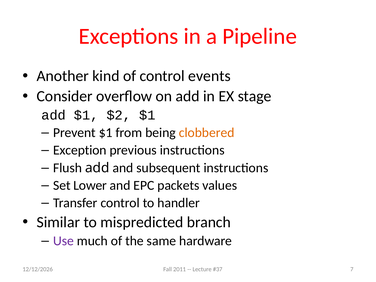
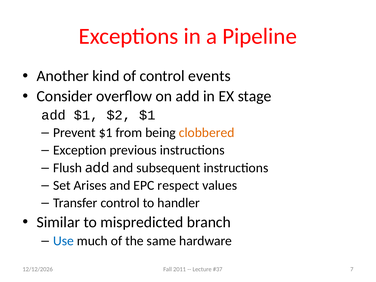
Lower: Lower -> Arises
packets: packets -> respect
Use colour: purple -> blue
